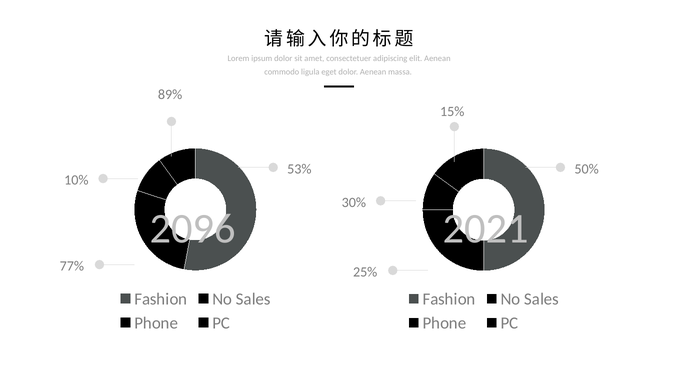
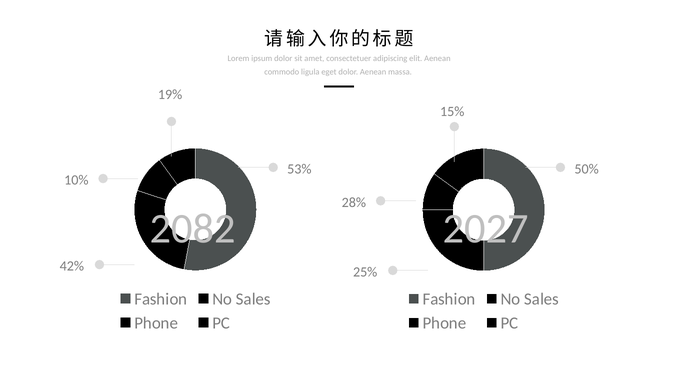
89%: 89% -> 19%
30%: 30% -> 28%
2096: 2096 -> 2082
2021: 2021 -> 2027
77%: 77% -> 42%
